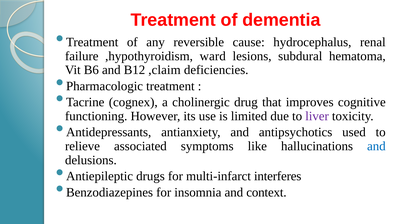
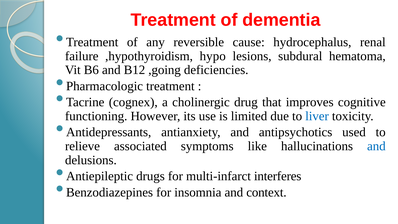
ward: ward -> hypo
,claim: ,claim -> ,going
liver colour: purple -> blue
